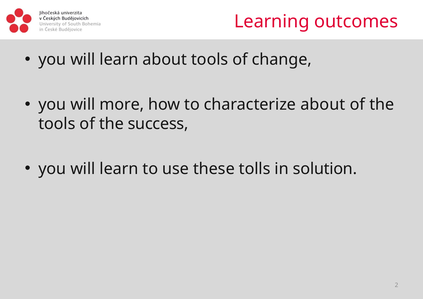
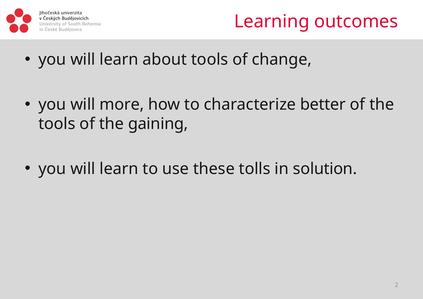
characterize about: about -> better
success: success -> gaining
